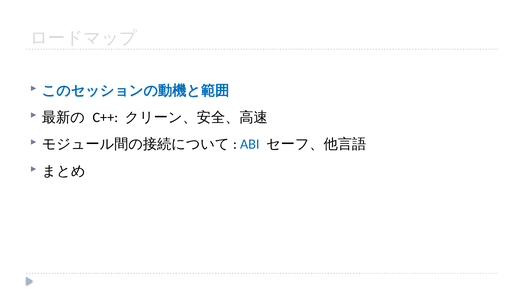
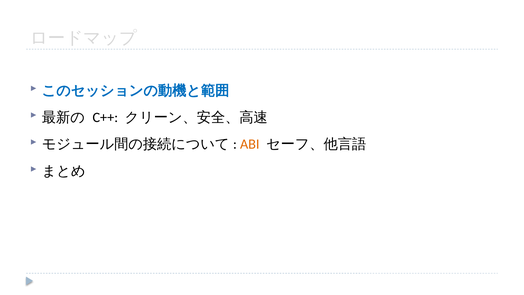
ABI colour: blue -> orange
